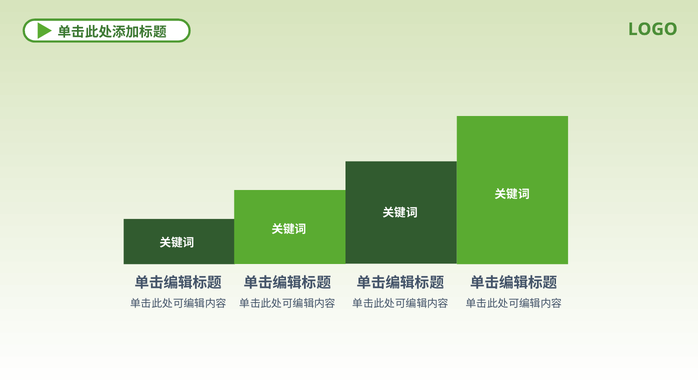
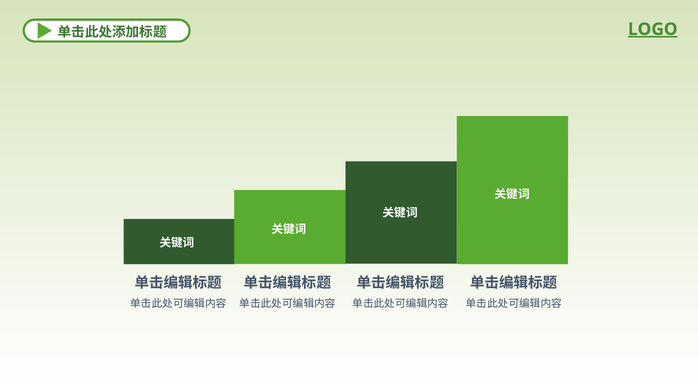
LOGO underline: none -> present
